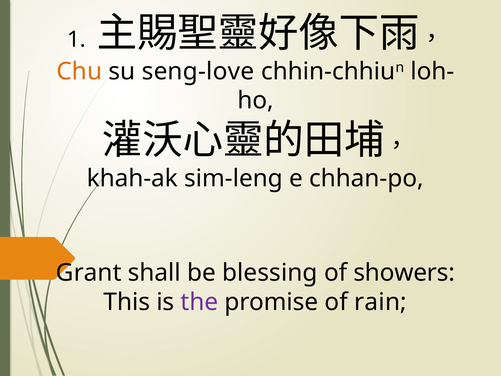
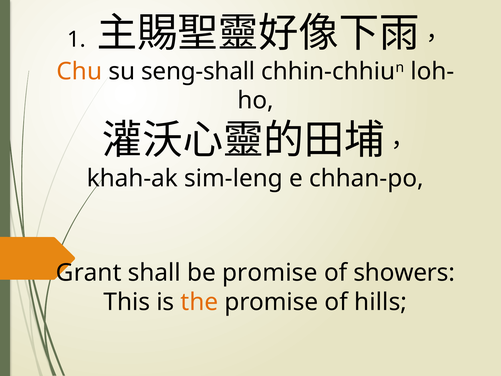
seng-love: seng-love -> seng-shall
be blessing: blessing -> promise
the colour: purple -> orange
rain: rain -> hills
